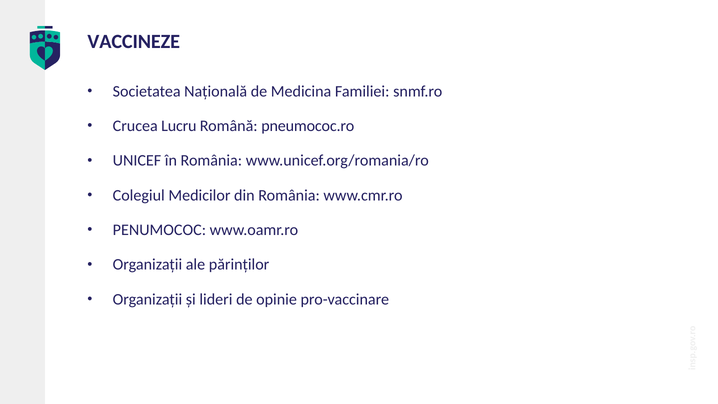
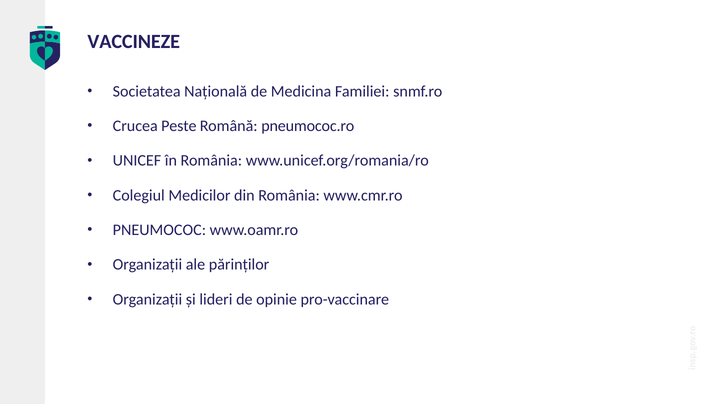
Lucru: Lucru -> Peste
PENUMOCOC: PENUMOCOC -> PNEUMOCOC
